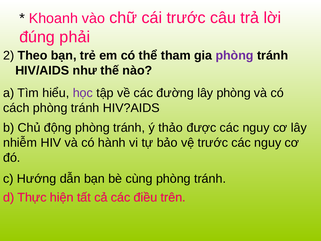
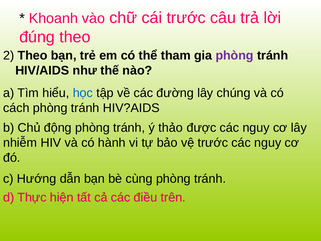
đúng phải: phải -> theo
học colour: purple -> blue
lây phòng: phòng -> chúng
